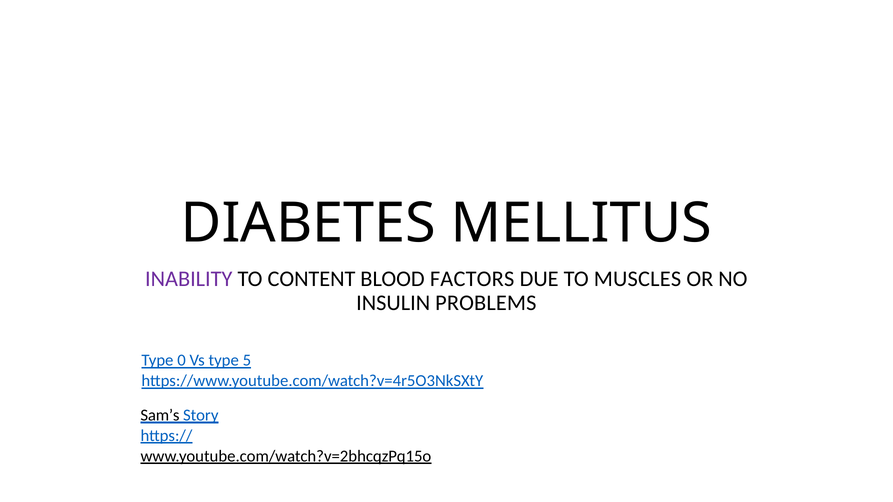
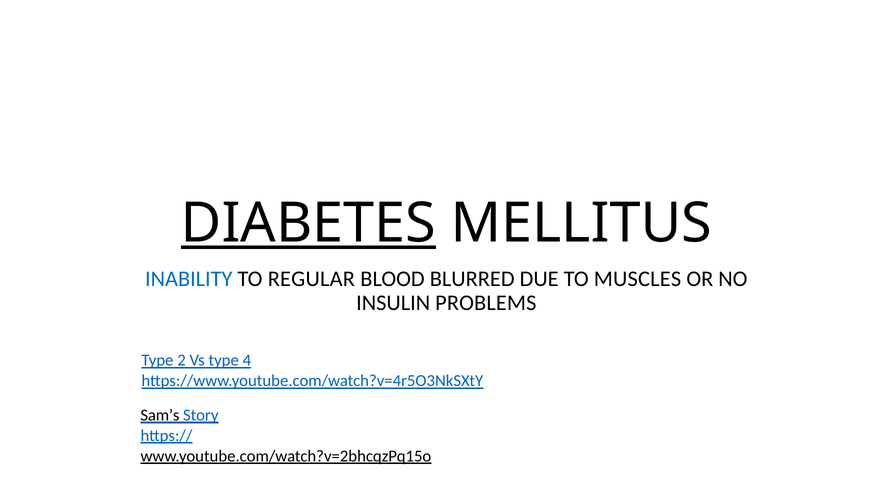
DIABETES underline: none -> present
INABILITY colour: purple -> blue
CONTENT: CONTENT -> REGULAR
FACTORS: FACTORS -> BLURRED
0: 0 -> 2
5: 5 -> 4
